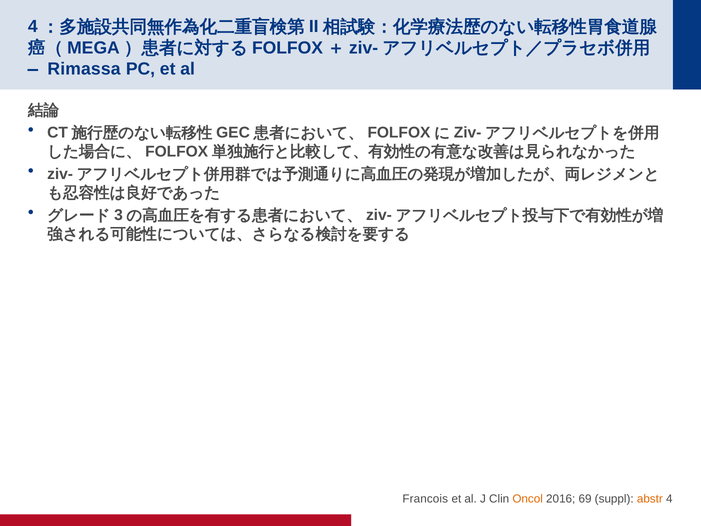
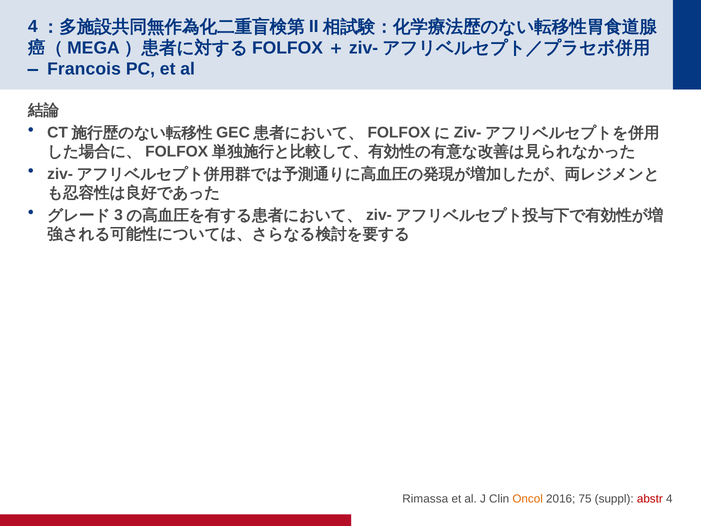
Rimassa: Rimassa -> Francois
Francois: Francois -> Rimassa
69: 69 -> 75
abstr colour: orange -> red
